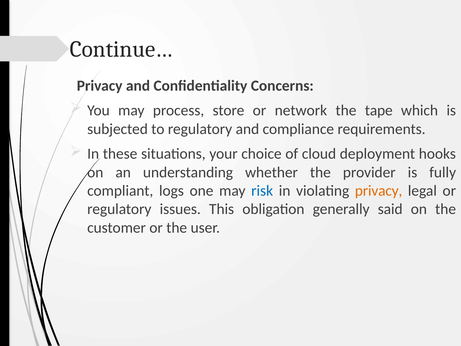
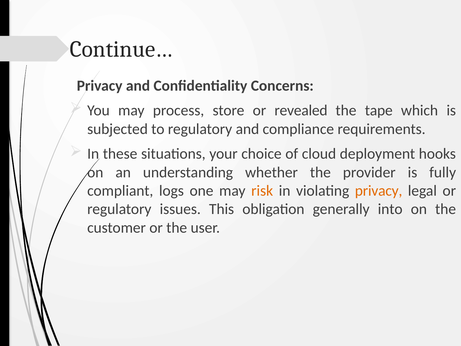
network: network -> revealed
risk colour: blue -> orange
said: said -> into
